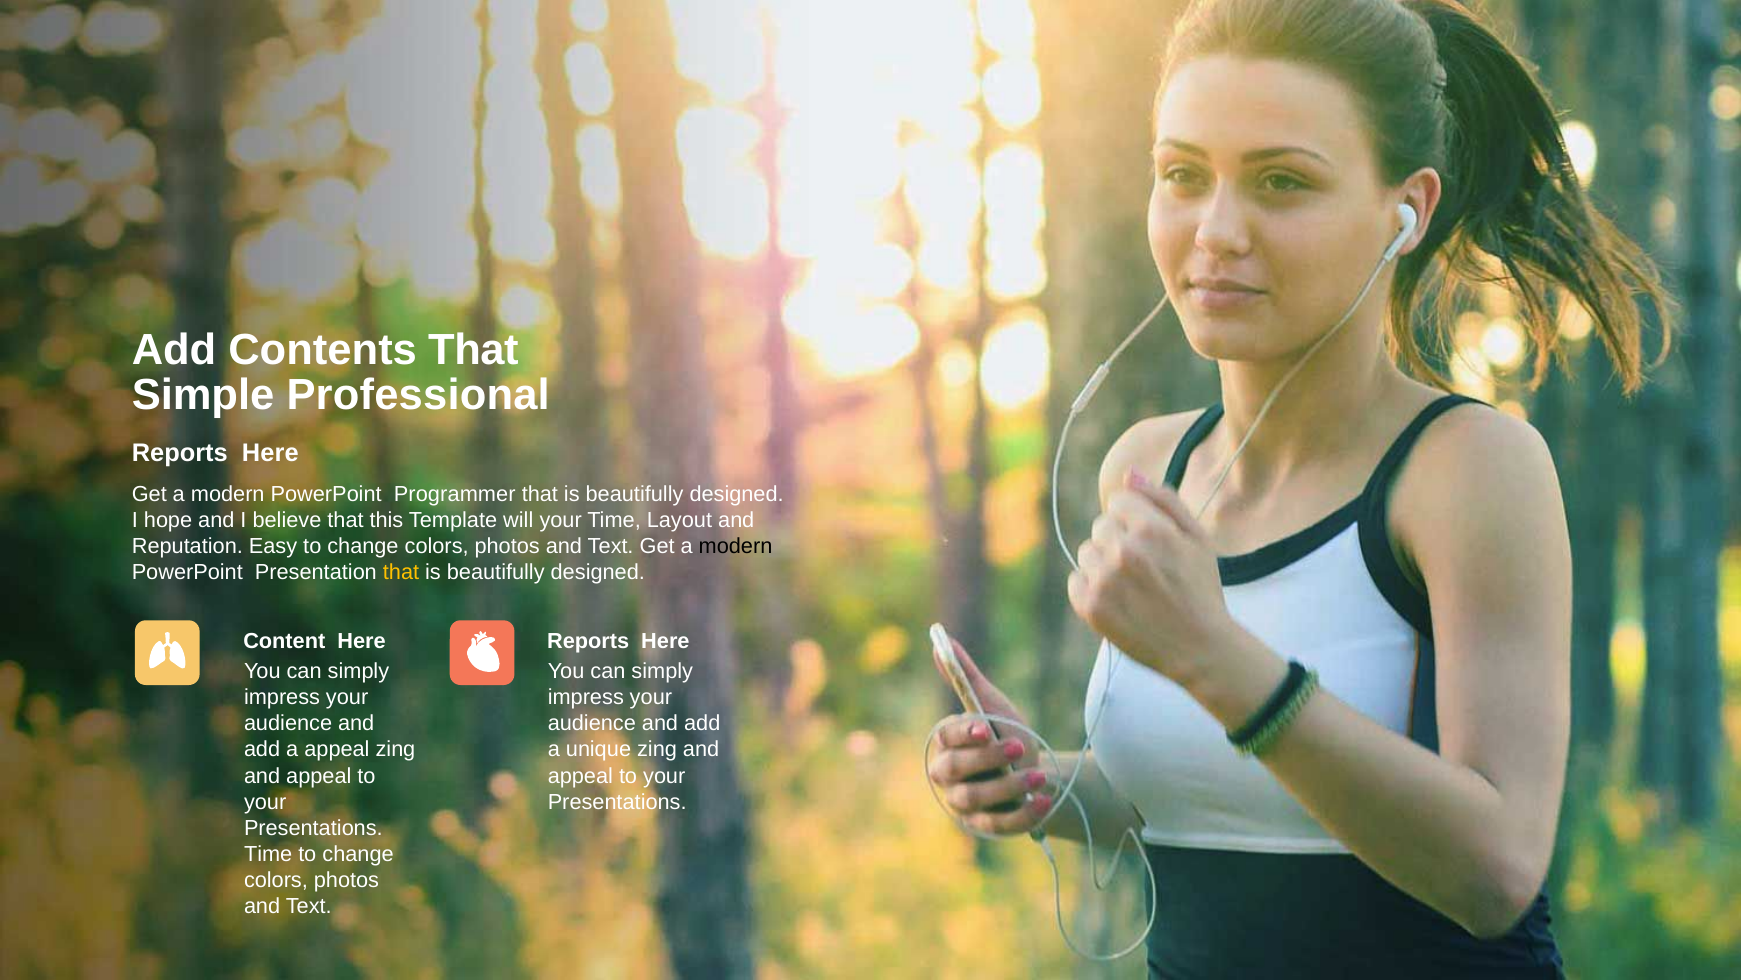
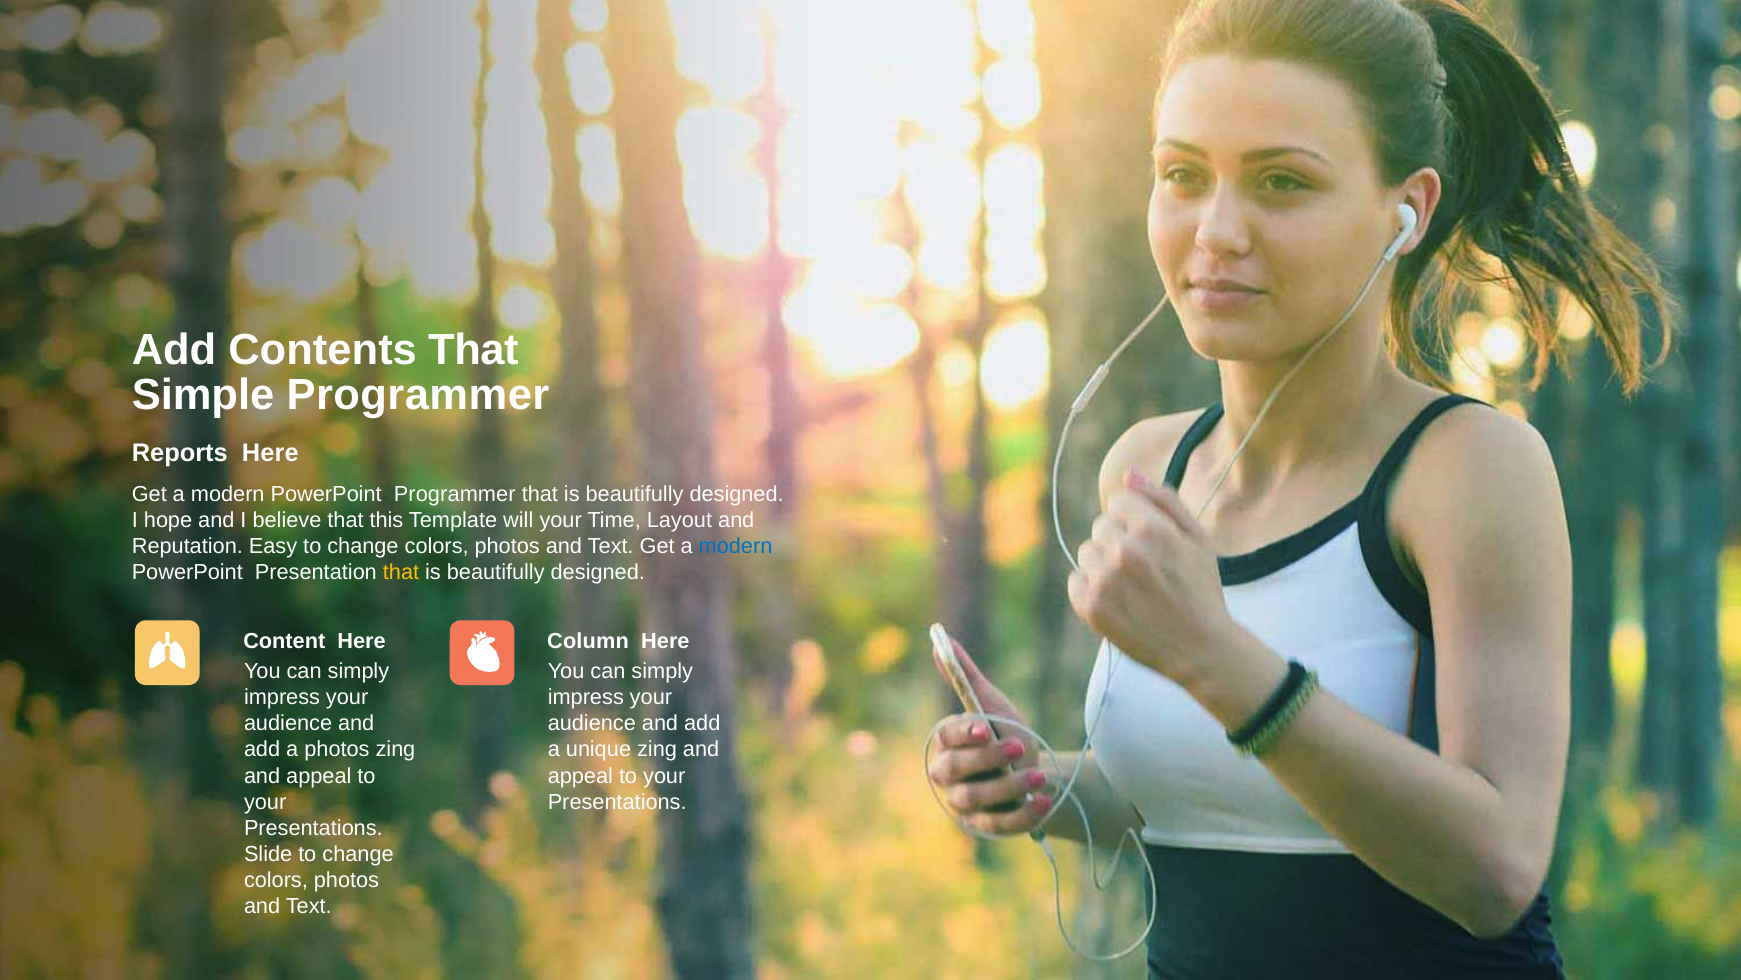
Simple Professional: Professional -> Programmer
modern at (736, 546) colour: black -> blue
Reports at (588, 641): Reports -> Column
a appeal: appeal -> photos
Time at (268, 854): Time -> Slide
